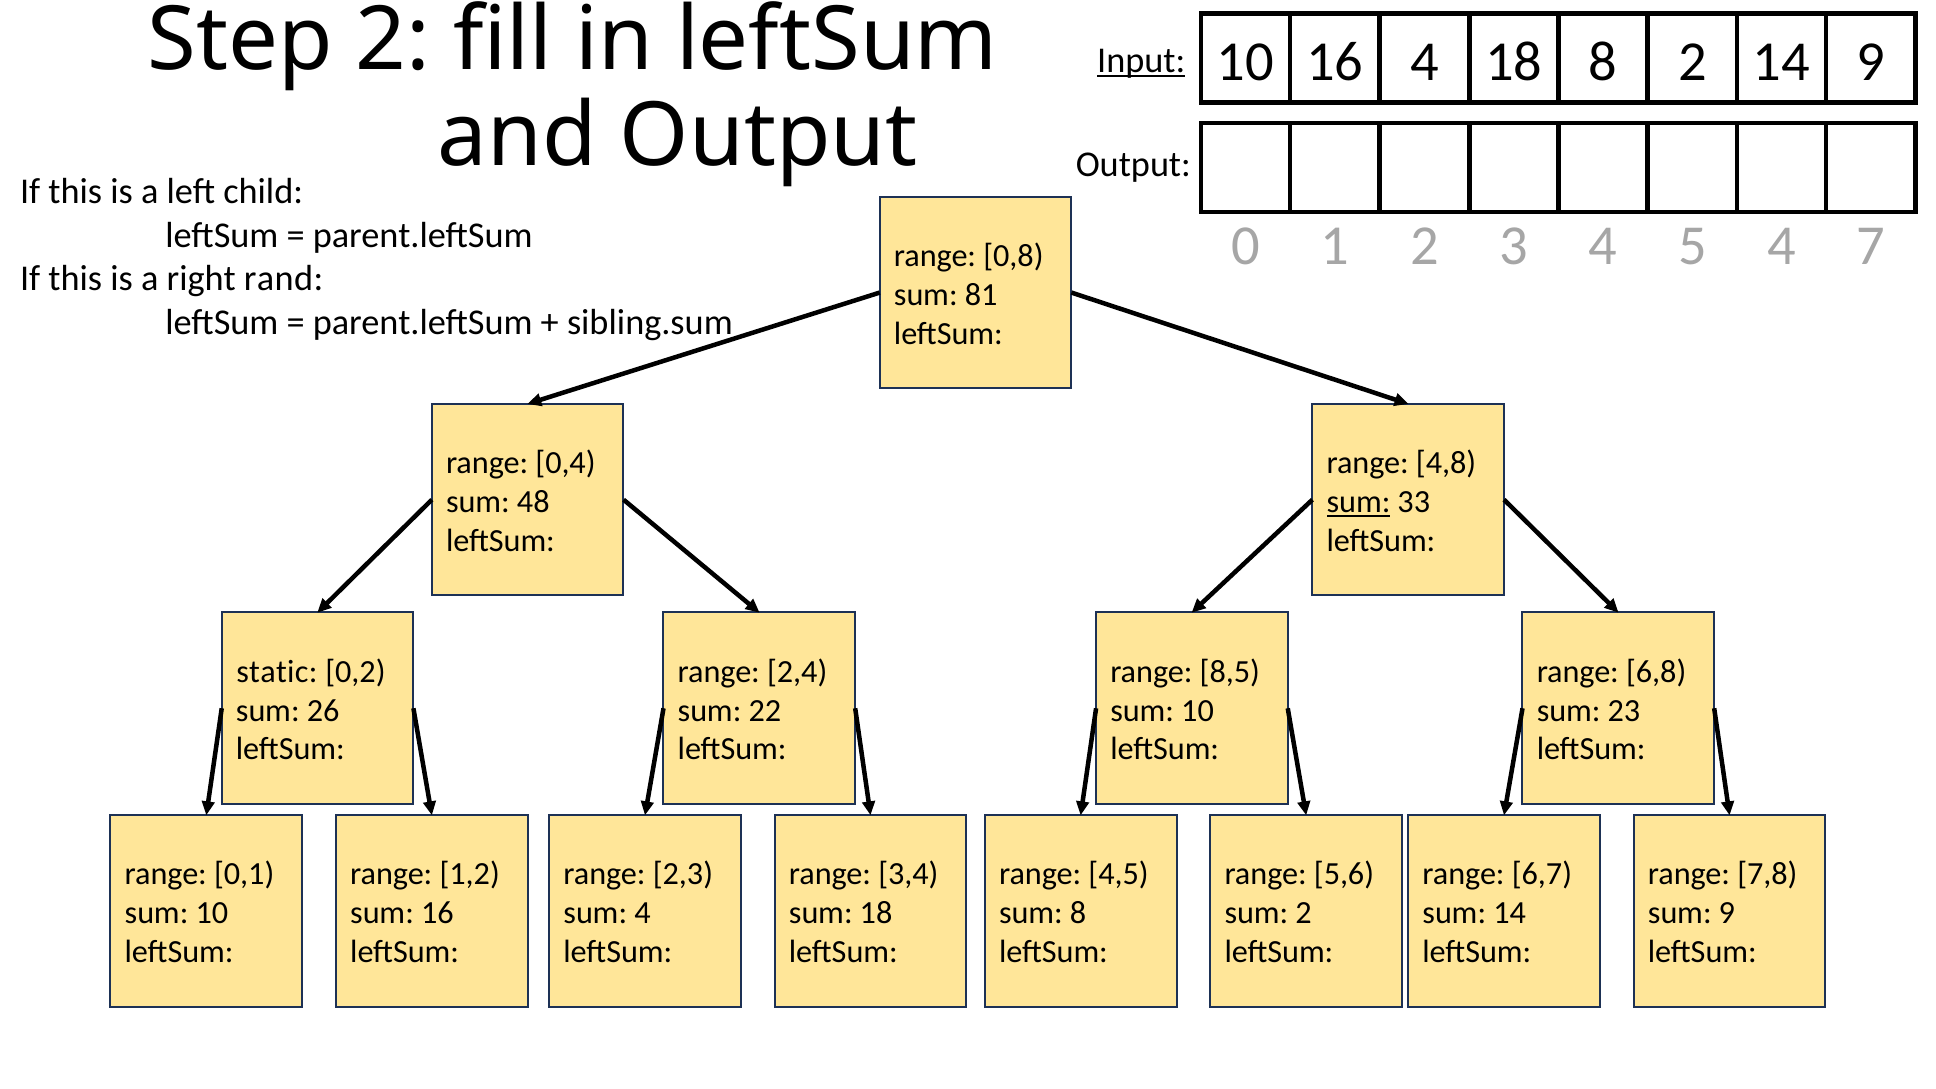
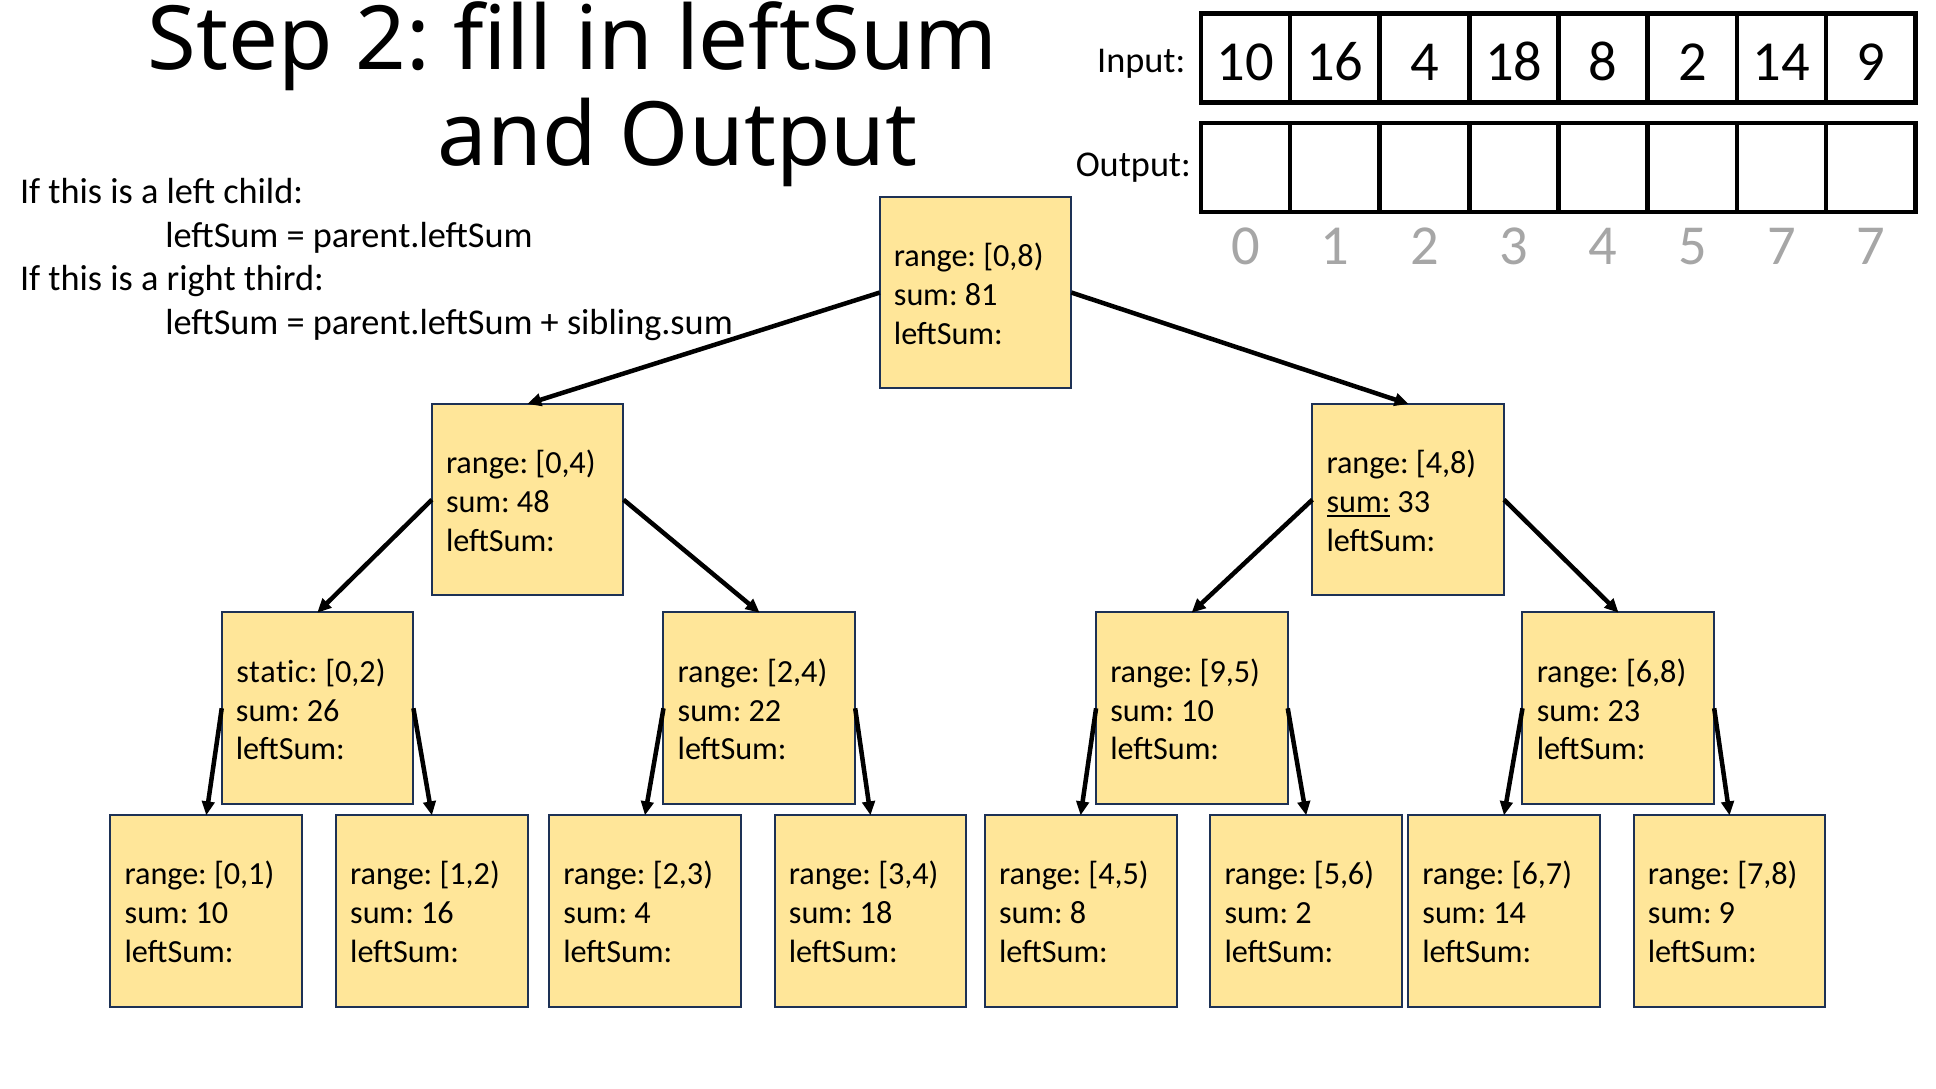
Input underline: present -> none
5 4: 4 -> 7
rand: rand -> third
8,5: 8,5 -> 9,5
